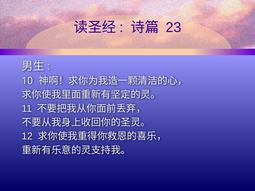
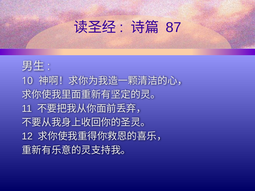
23: 23 -> 87
